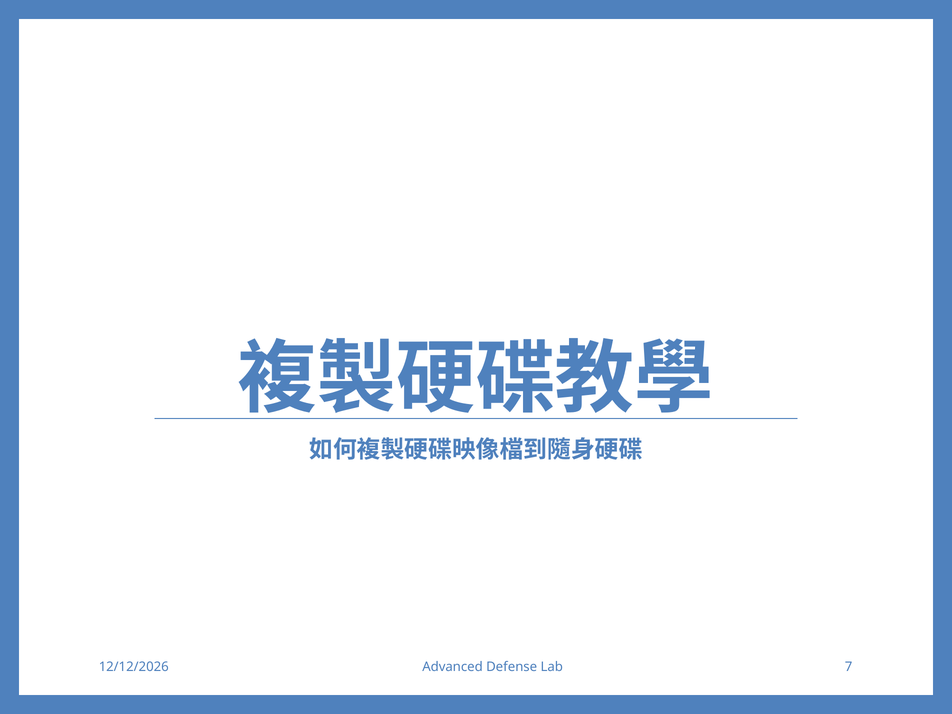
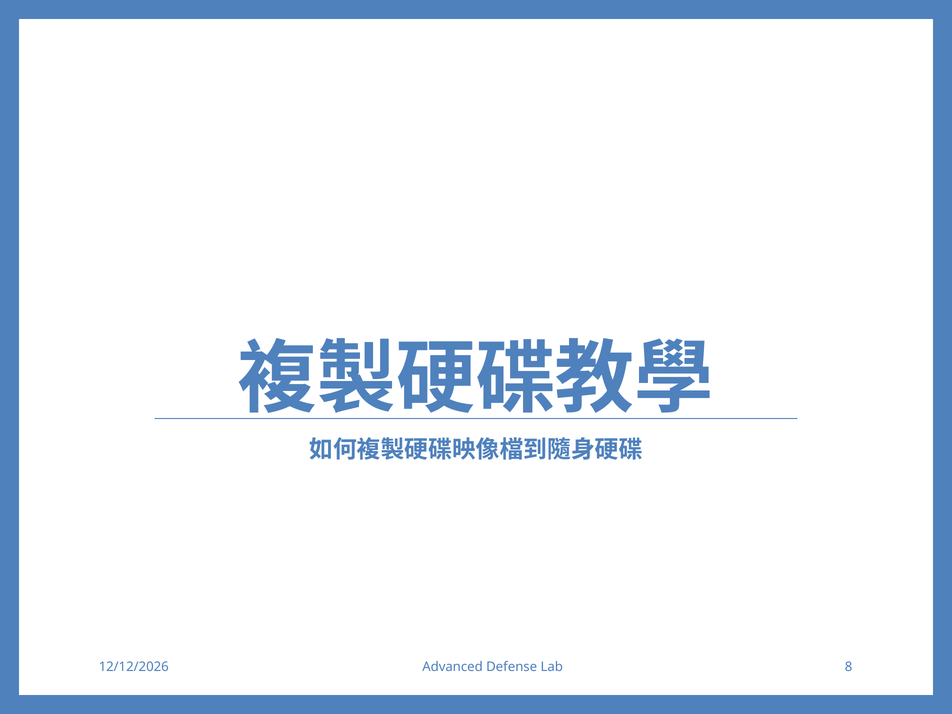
7: 7 -> 8
